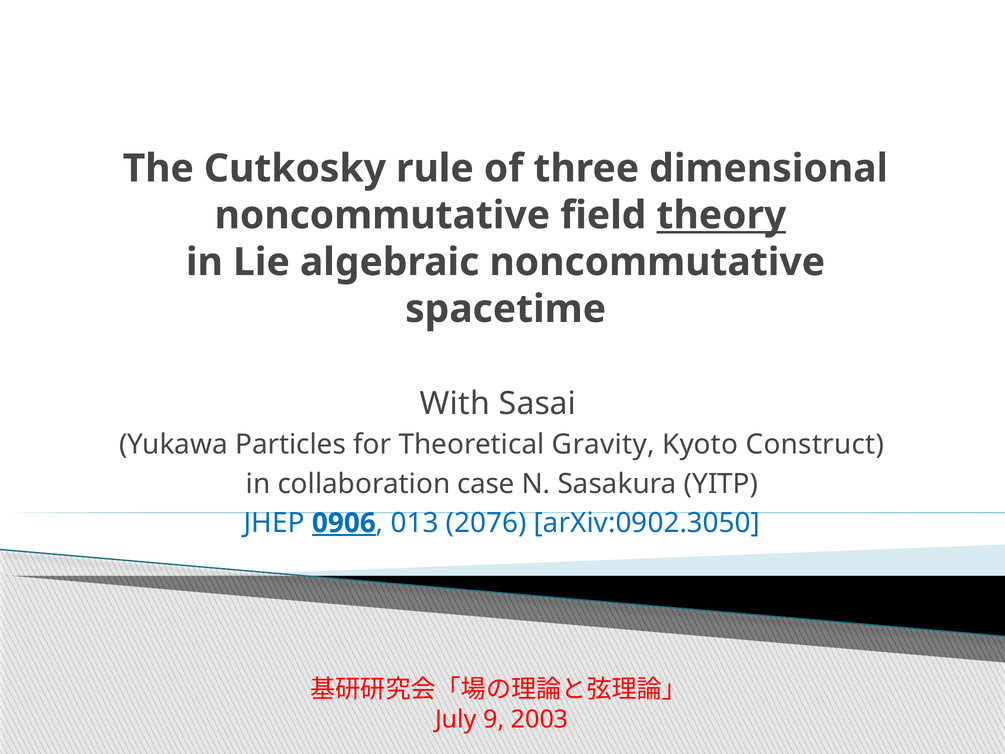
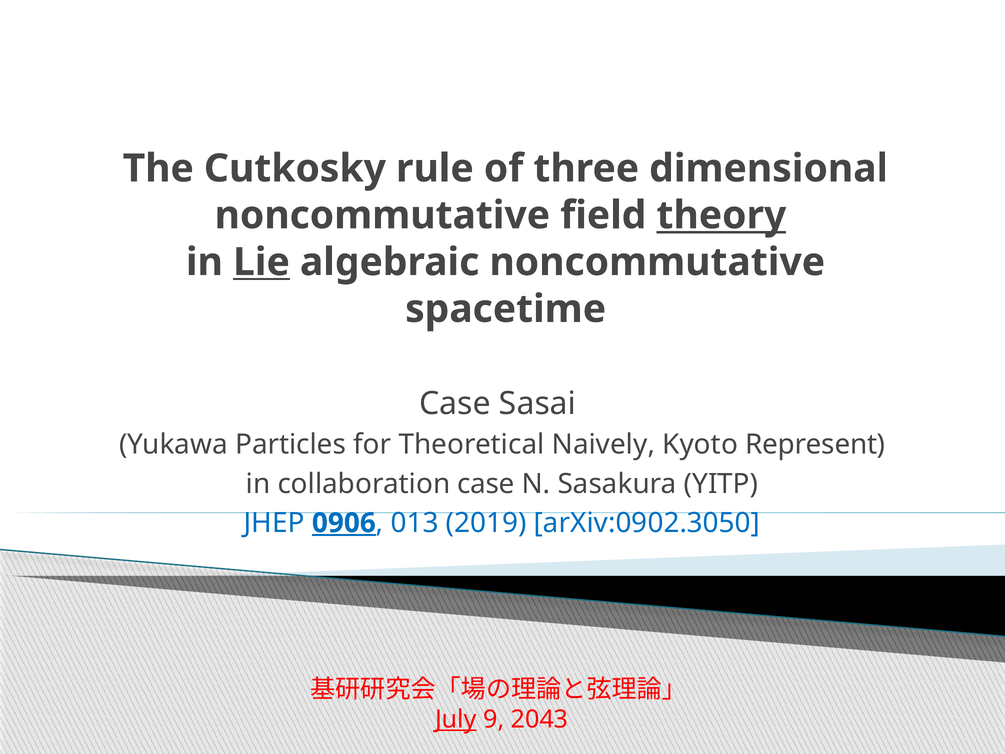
Lie underline: none -> present
With at (455, 403): With -> Case
Gravity: Gravity -> Naively
Construct: Construct -> Represent
2076: 2076 -> 2019
July underline: none -> present
2003: 2003 -> 2043
